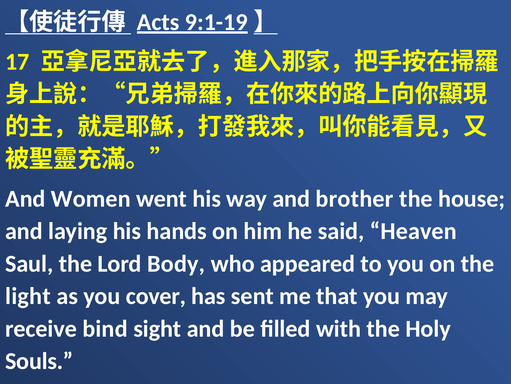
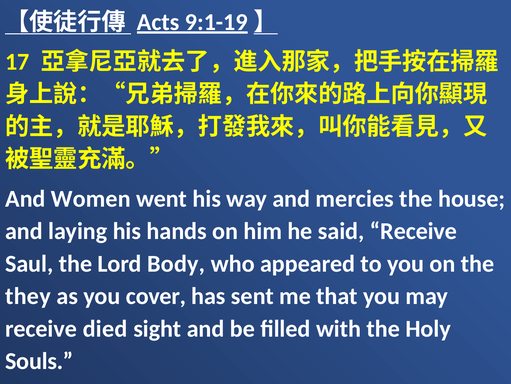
brother: brother -> mercies
said Heaven: Heaven -> Receive
light: light -> they
bind: bind -> died
